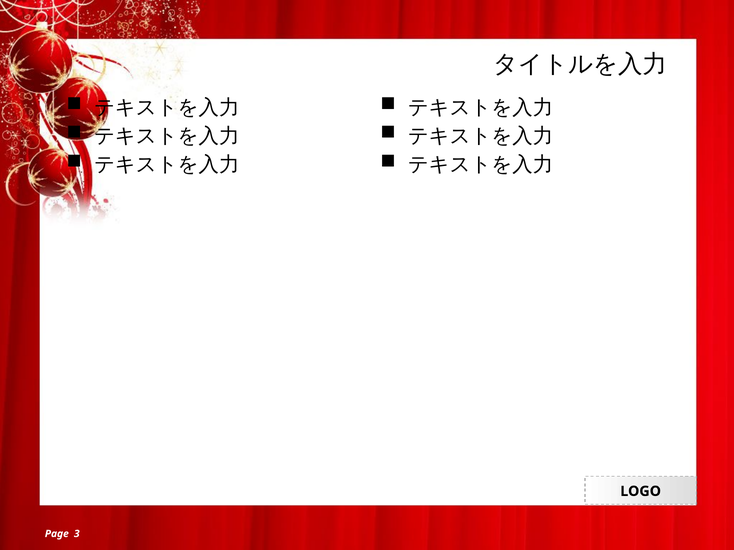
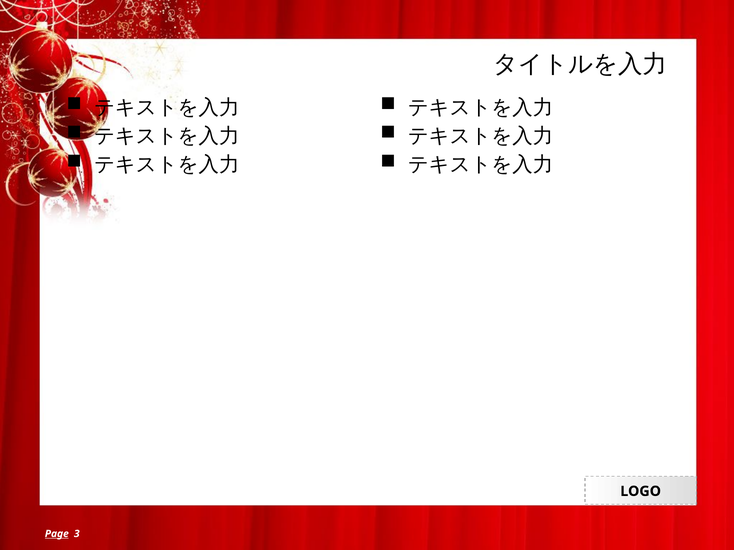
Page underline: none -> present
